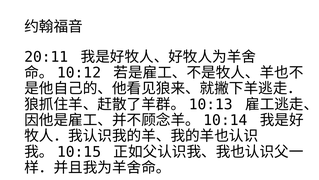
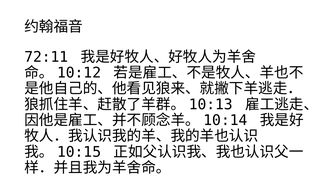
20:11: 20:11 -> 72:11
